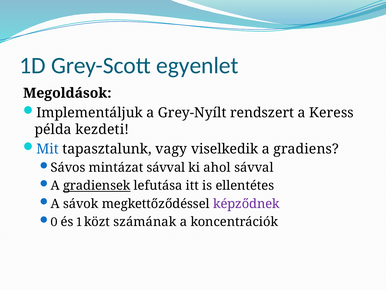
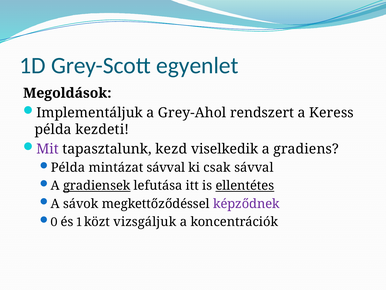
Grey-Nyílt: Grey-Nyílt -> Grey-Ahol
Mit colour: blue -> purple
vagy: vagy -> kezd
Sávos at (68, 167): Sávos -> Példa
ahol: ahol -> csak
ellentétes underline: none -> present
számának: számának -> vizsgáljuk
